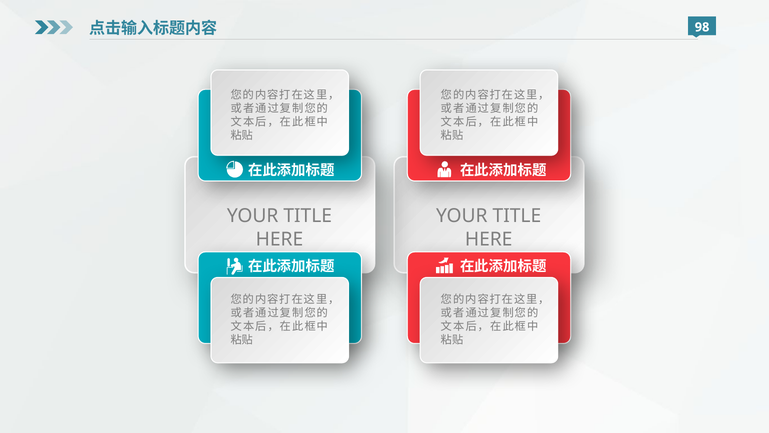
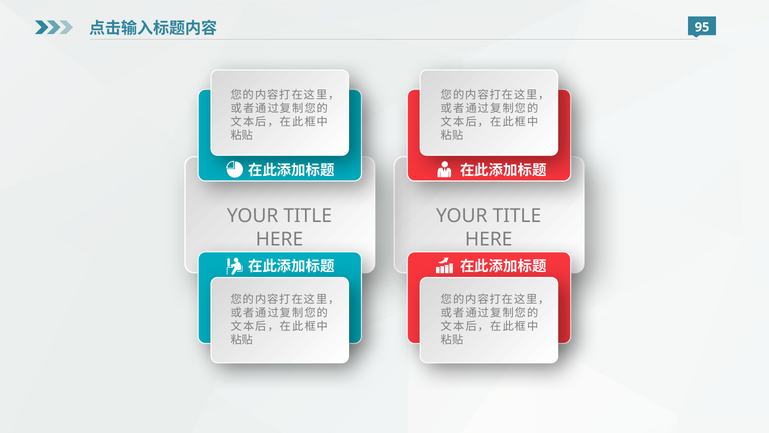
98: 98 -> 95
